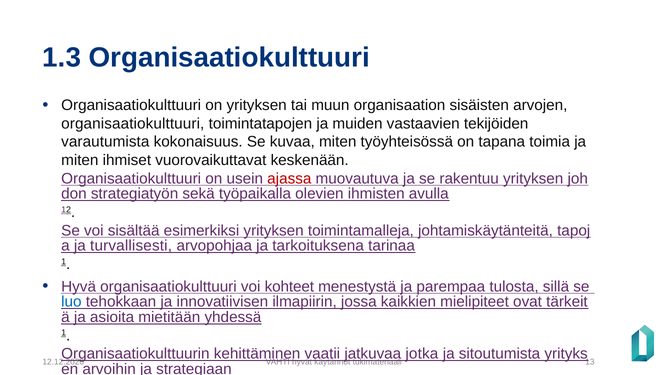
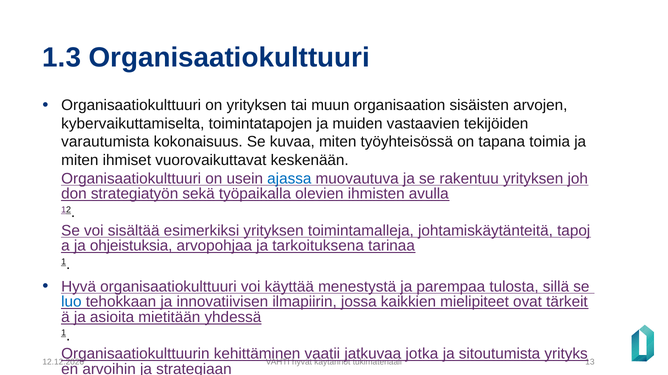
organisaatiokulttuuri at (133, 124): organisaatiokulttuuri -> kybervaikuttamiselta
ajassa colour: red -> blue
turvallisesti: turvallisesti -> ohjeistuksia
kohteet: kohteet -> käyttää
